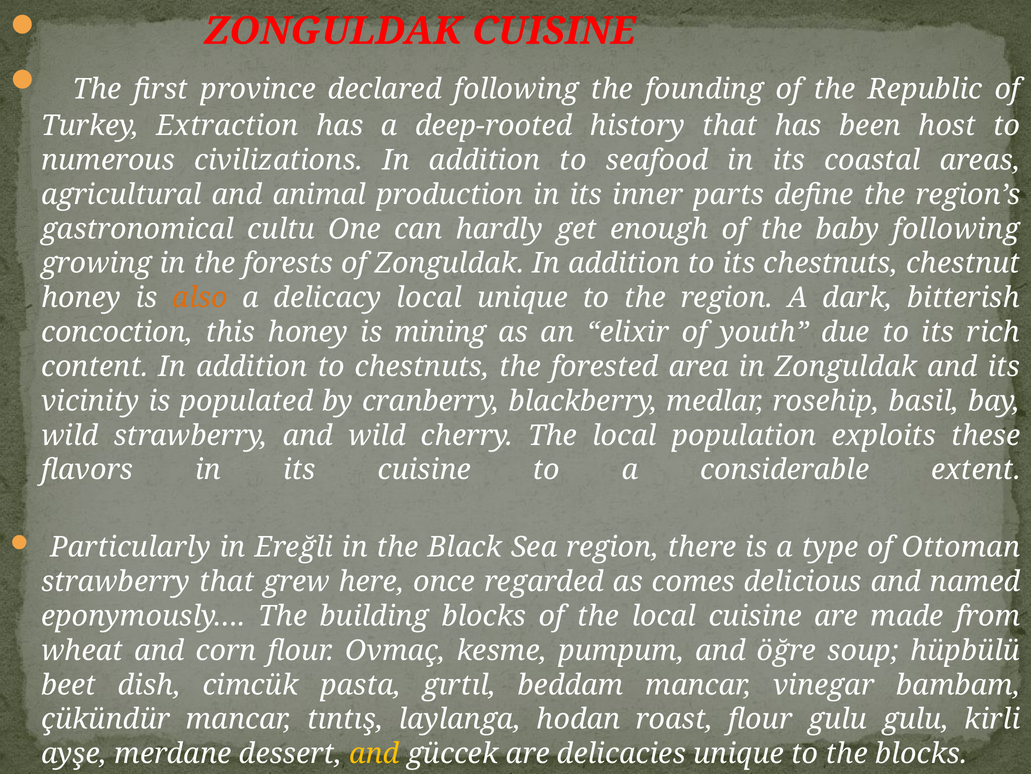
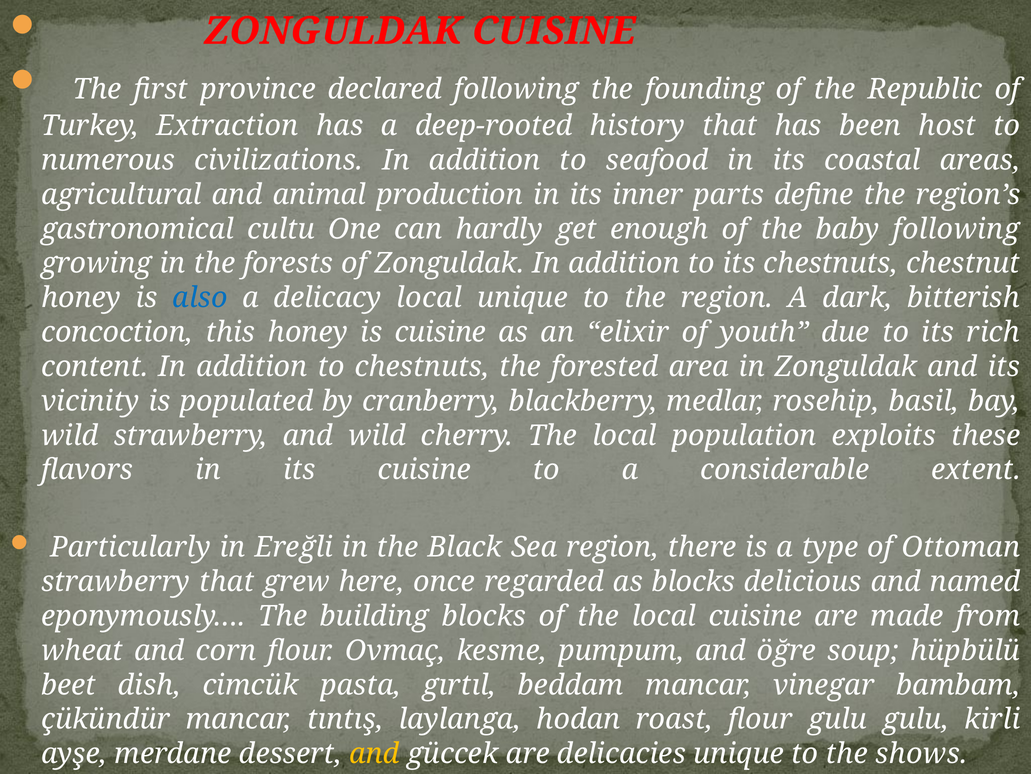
also colour: orange -> blue
is mining: mining -> cuisine
as comes: comes -> blocks
the blocks: blocks -> shows
